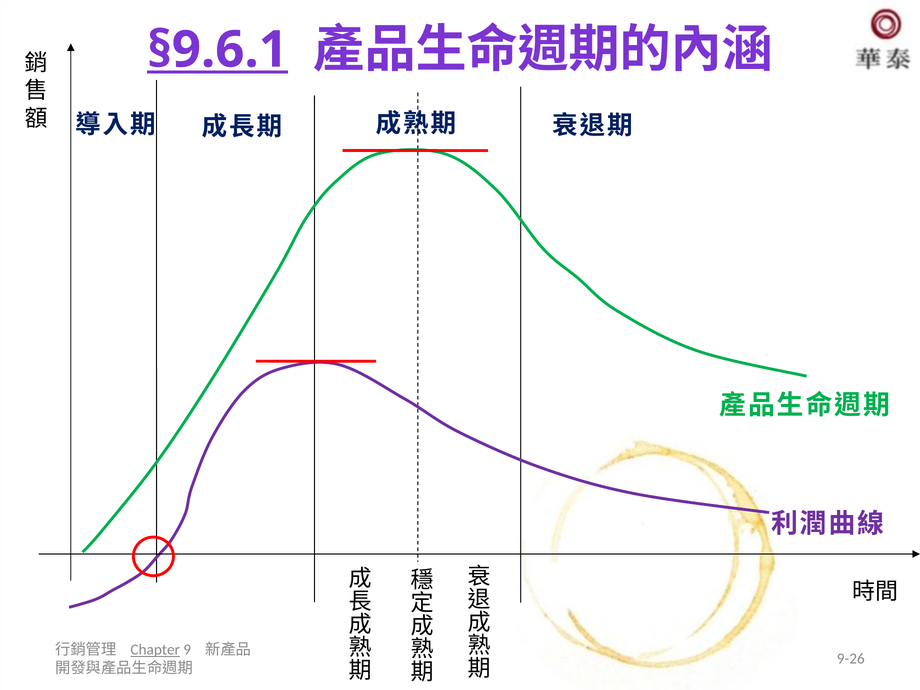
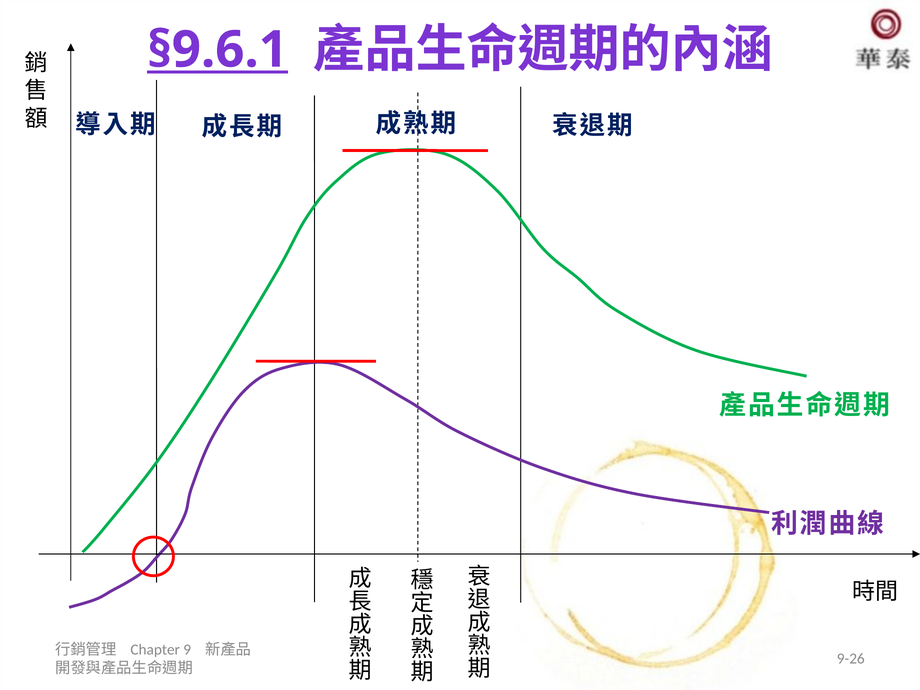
Chapter underline: present -> none
